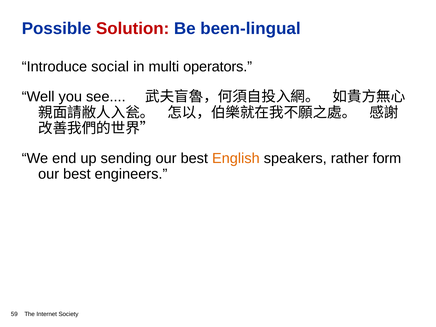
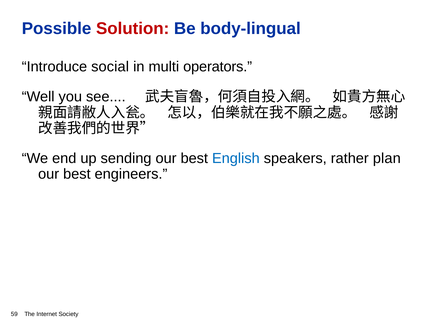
been-lingual: been-lingual -> body-lingual
English colour: orange -> blue
form: form -> plan
